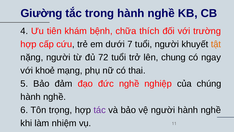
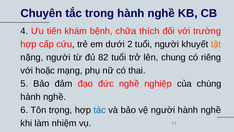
Giường: Giường -> Chuyên
7: 7 -> 2
72: 72 -> 82
ngay: ngay -> riêng
khoẻ: khoẻ -> hoặc
tác colour: purple -> blue
